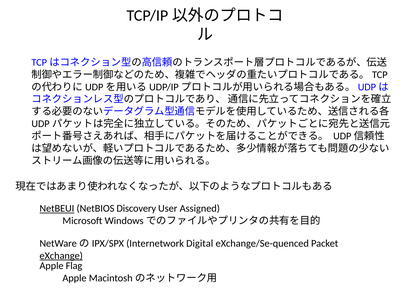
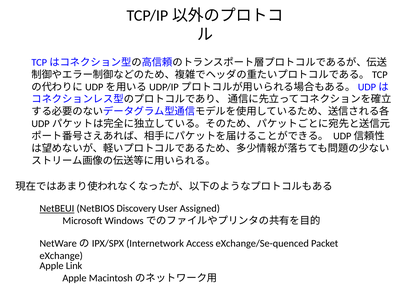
Digital: Digital -> Access
eXchange underline: present -> none
Flag: Flag -> Link
